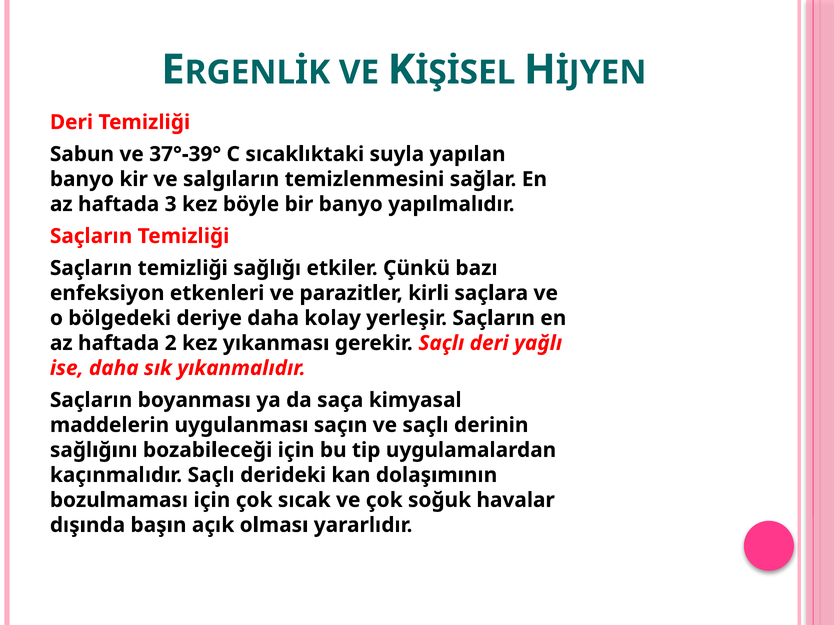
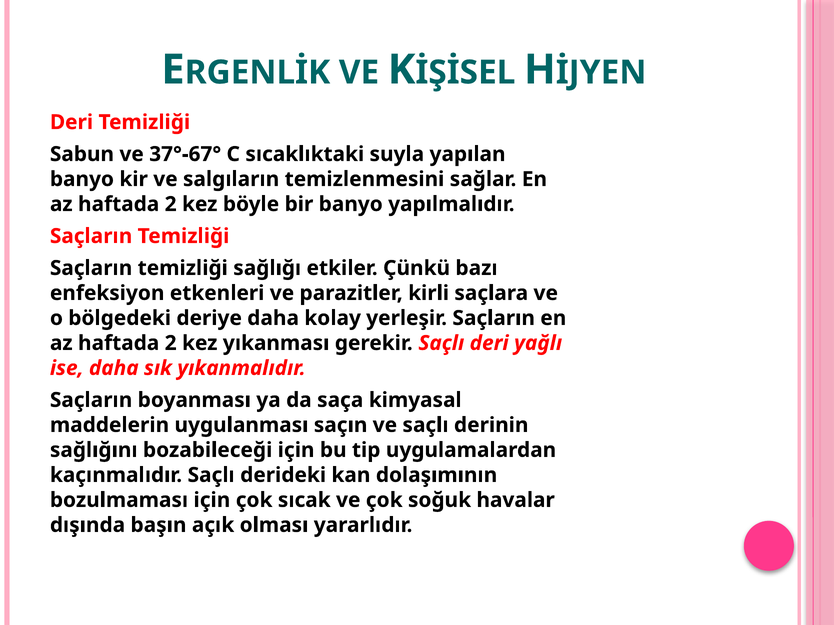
37°-39°: 37°-39° -> 37°-67°
3 at (171, 204): 3 -> 2
